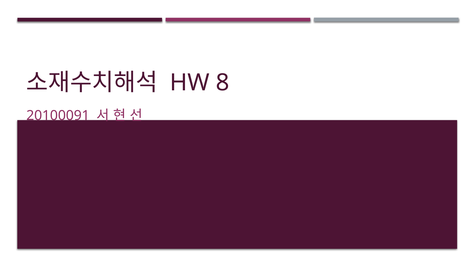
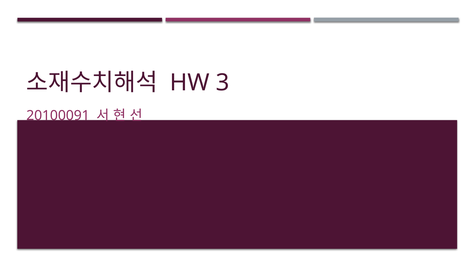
8: 8 -> 3
